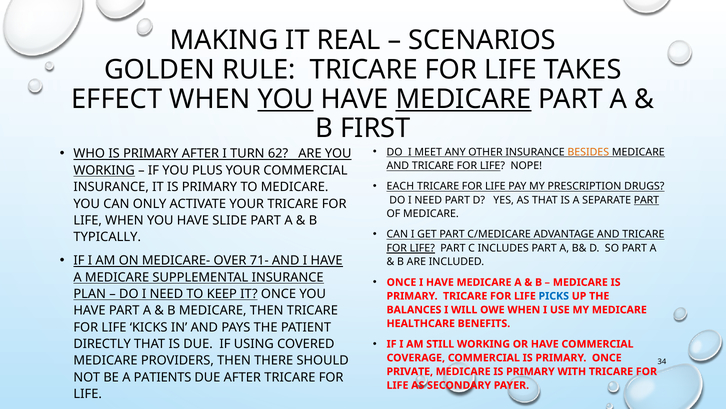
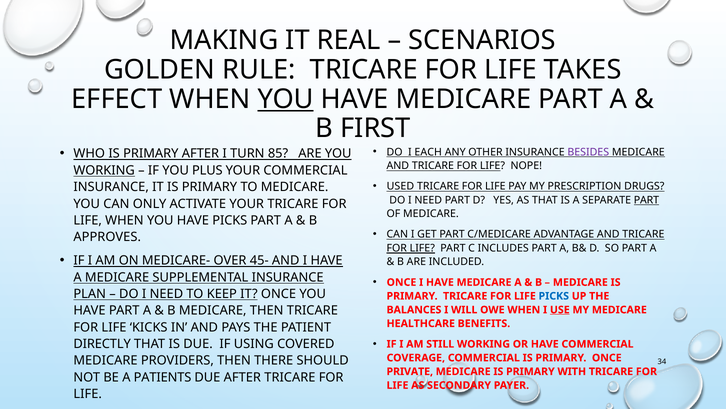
MEDICARE at (463, 99) underline: present -> none
MEET: MEET -> EACH
BESIDES colour: orange -> purple
62: 62 -> 85
EACH: EACH -> USED
HAVE SLIDE: SLIDE -> PICKS
TYPICALLY: TYPICALLY -> APPROVES
71-: 71- -> 45-
USE underline: none -> present
